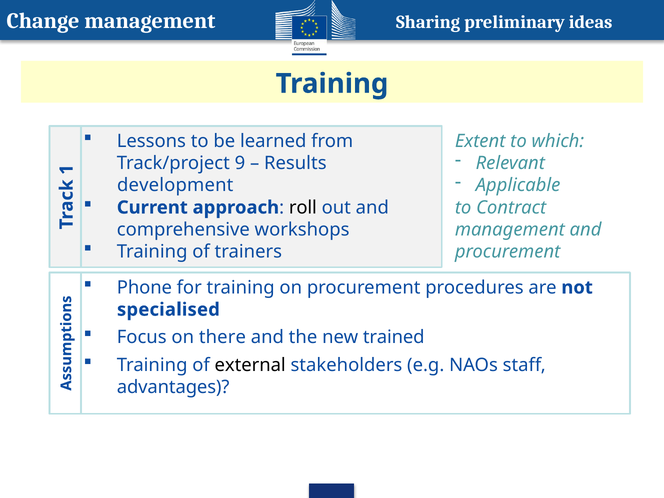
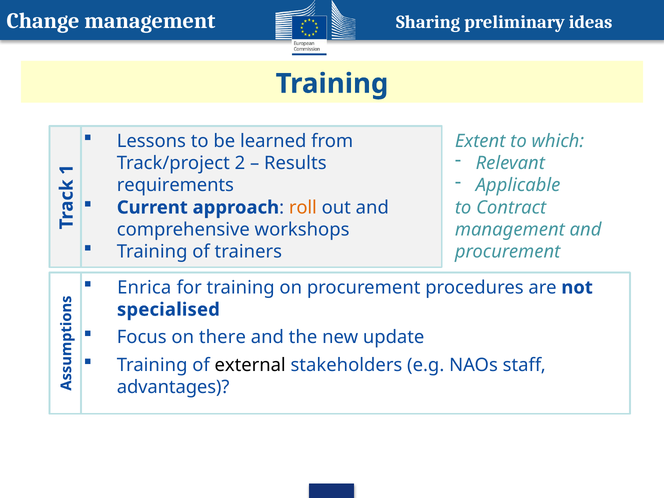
9: 9 -> 2
development: development -> requirements
roll colour: black -> orange
Phone: Phone -> Enrica
trained: trained -> update
